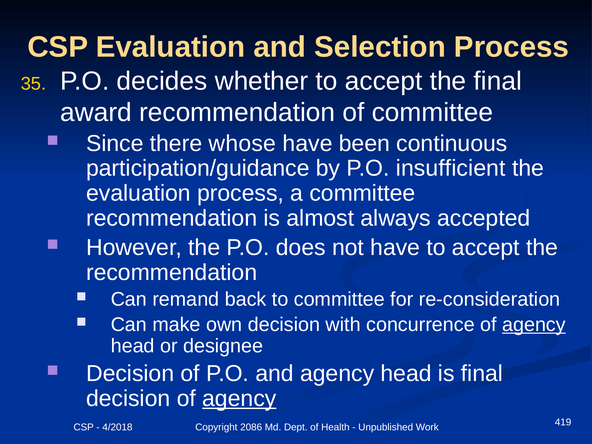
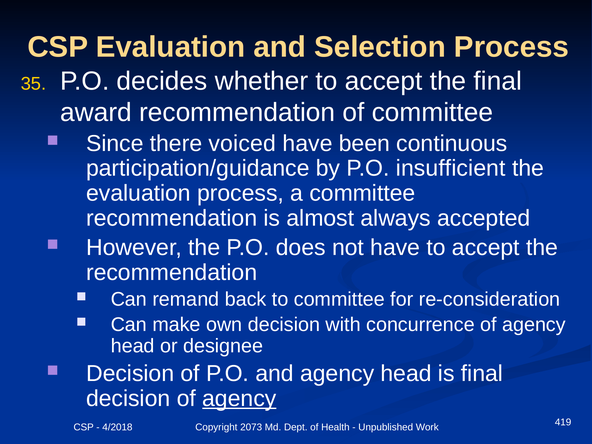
whose: whose -> voiced
agency at (534, 325) underline: present -> none
2086: 2086 -> 2073
